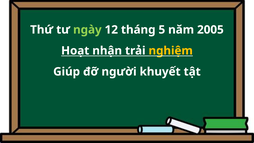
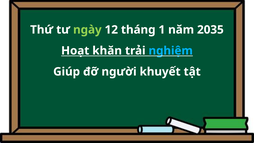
5: 5 -> 1
2005: 2005 -> 2035
nhận: nhận -> khăn
nghiệm colour: yellow -> light blue
